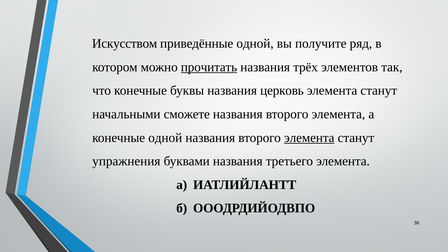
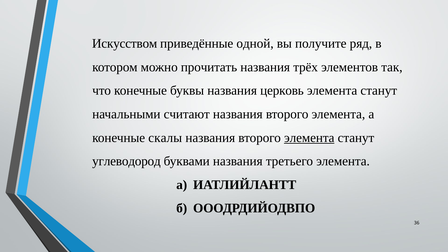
прочитать underline: present -> none
сможете: сможете -> считают
конечные одной: одной -> скалы
упражнения: упражнения -> углеводород
